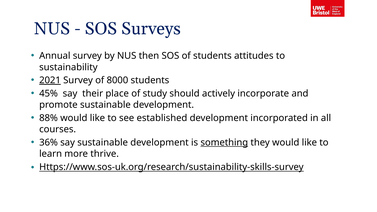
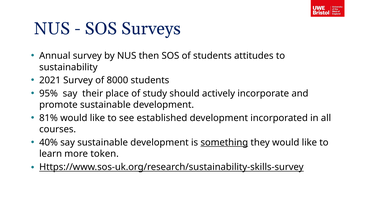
2021 underline: present -> none
45%: 45% -> 95%
88%: 88% -> 81%
36%: 36% -> 40%
thrive: thrive -> token
